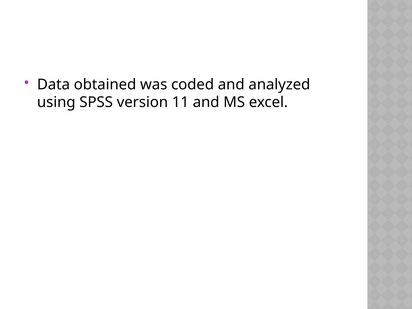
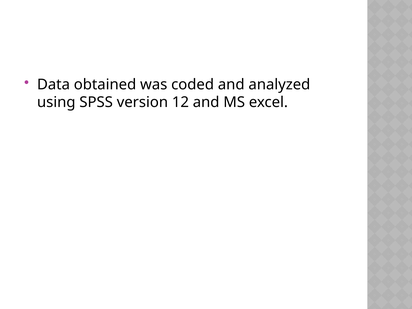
11: 11 -> 12
